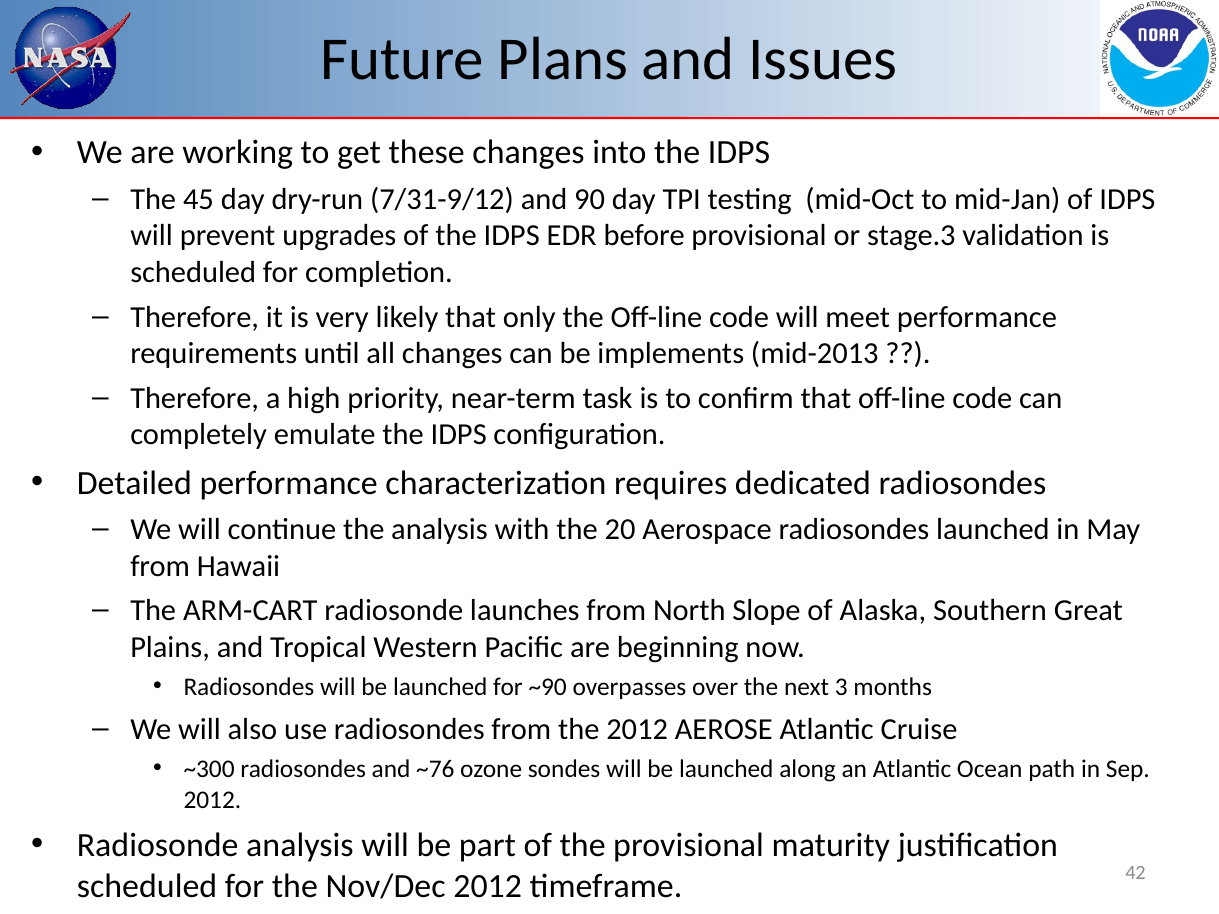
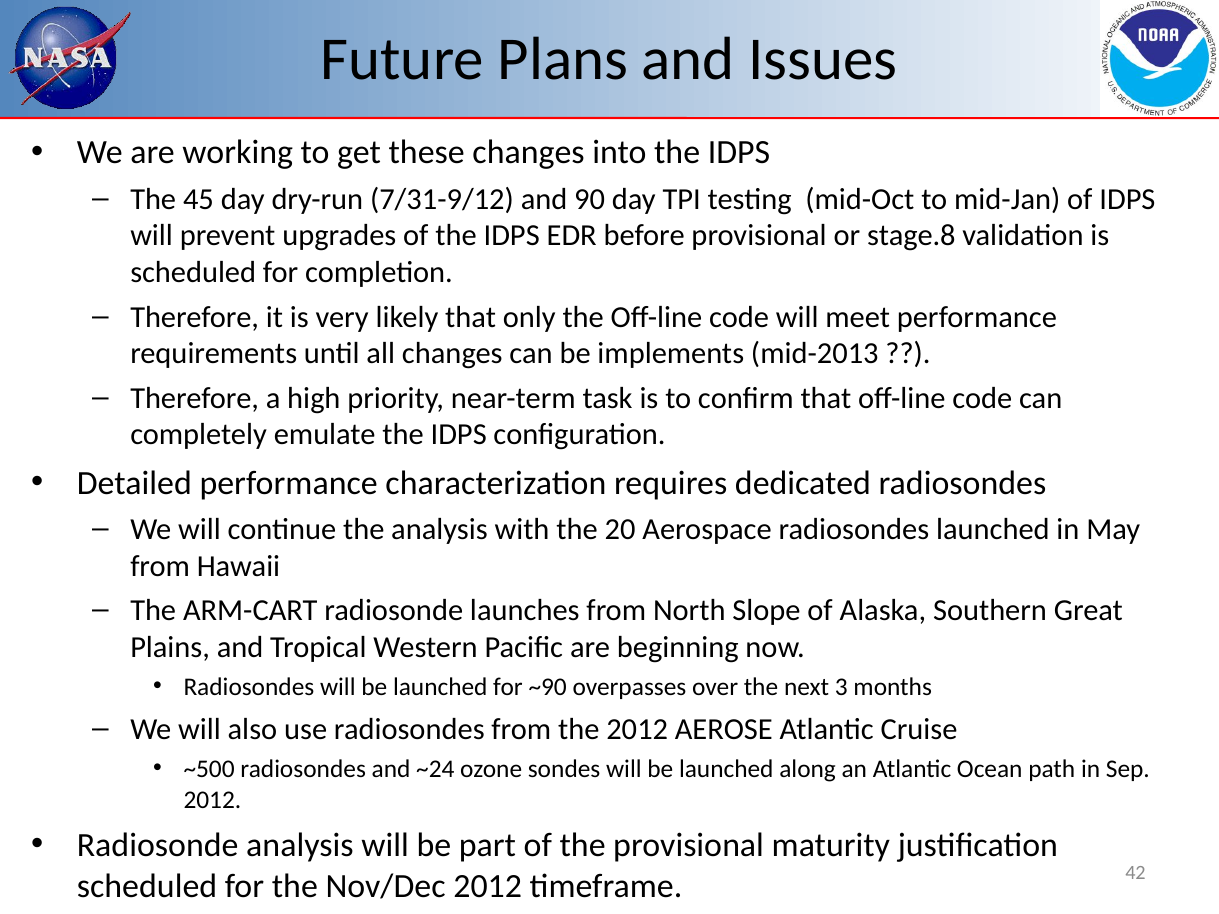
stage.3: stage.3 -> stage.8
~300: ~300 -> ~500
~76: ~76 -> ~24
